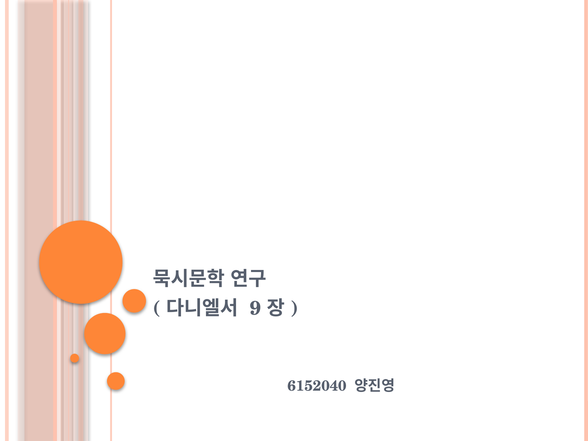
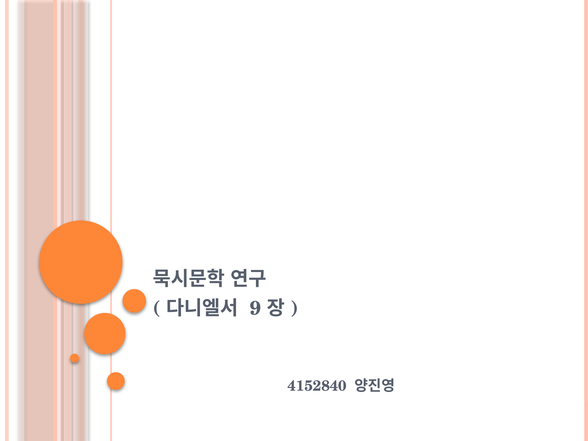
6152040: 6152040 -> 4152840
